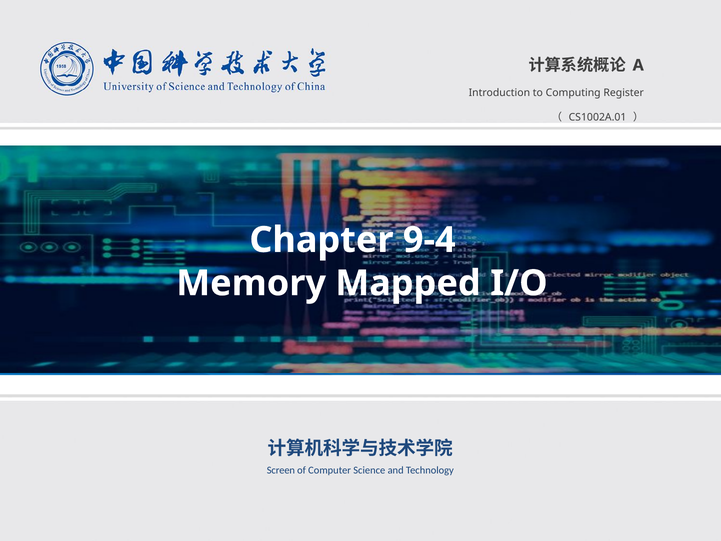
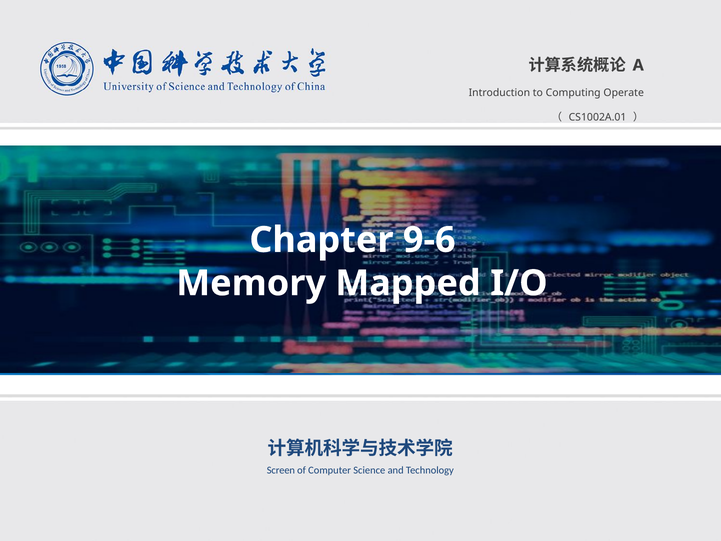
Register: Register -> Operate
9-4: 9-4 -> 9-6
